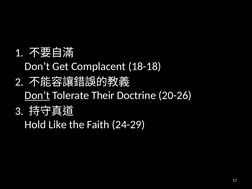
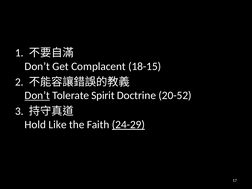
18-18: 18-18 -> 18-15
Their: Their -> Spirit
20-26: 20-26 -> 20-52
24-29 underline: none -> present
